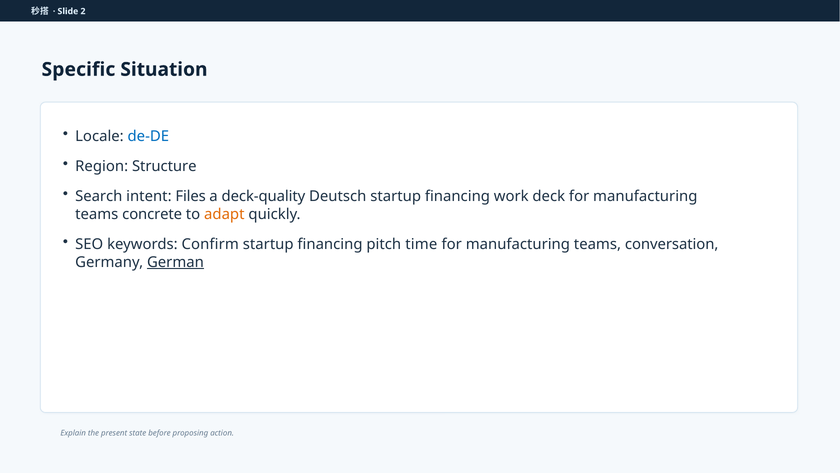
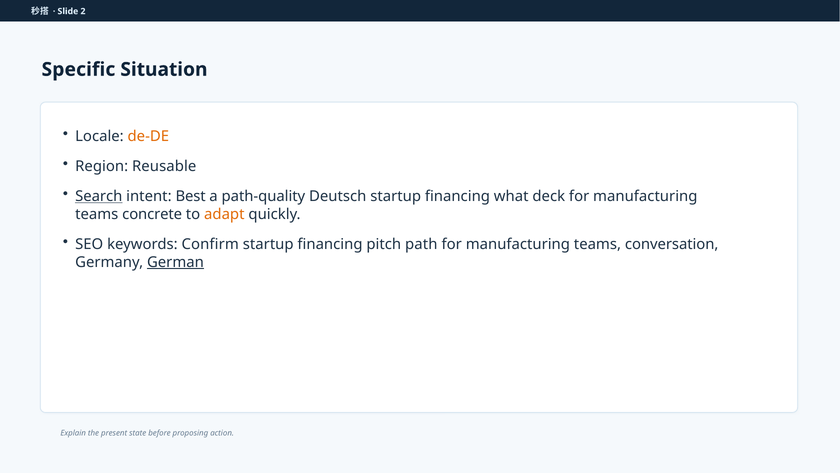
de-DE colour: blue -> orange
Structure: Structure -> Reusable
Search underline: none -> present
Files: Files -> Best
deck-quality: deck-quality -> path-quality
work: work -> what
time: time -> path
